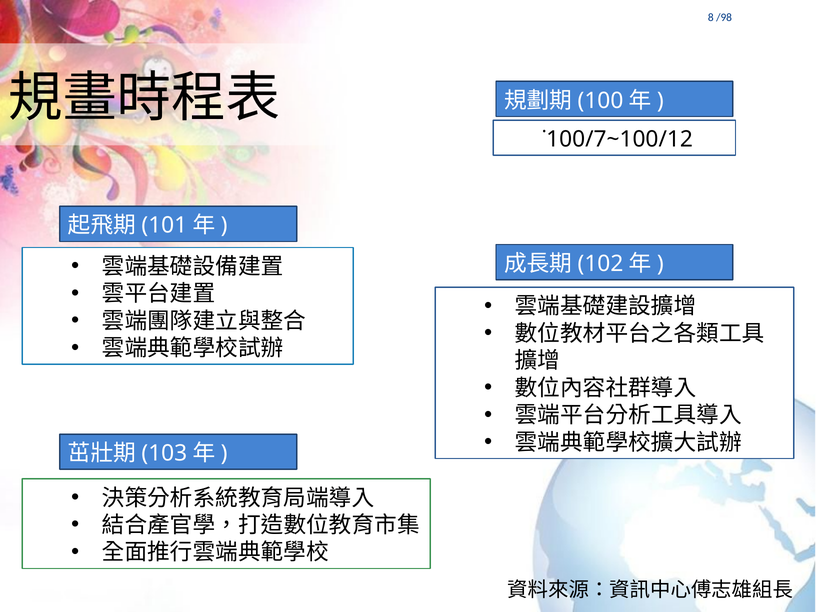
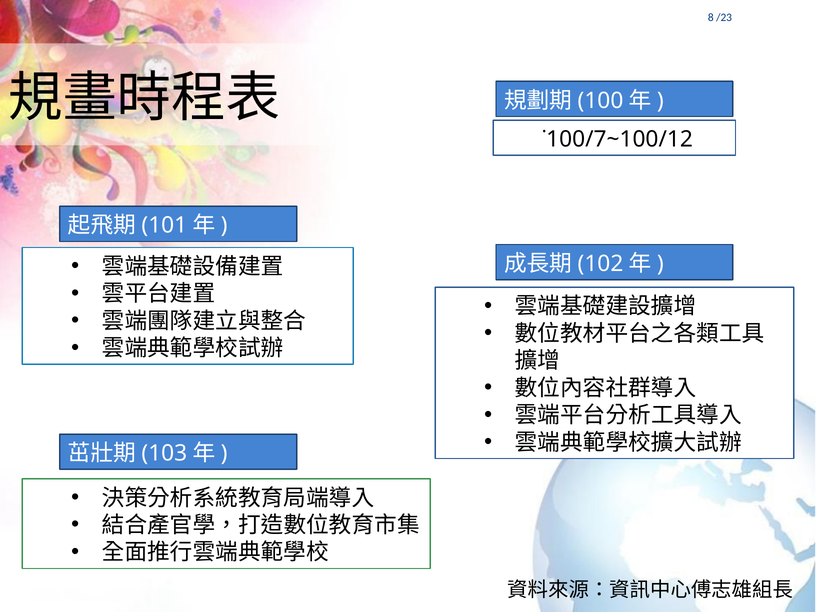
/98: /98 -> /23
